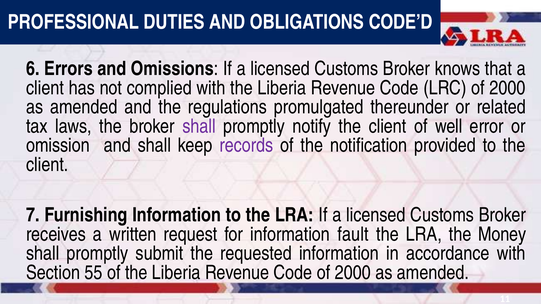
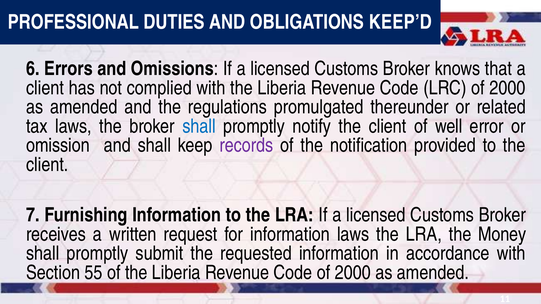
CODE’D: CODE’D -> KEEP’D
shall at (199, 126) colour: purple -> blue
information fault: fault -> laws
